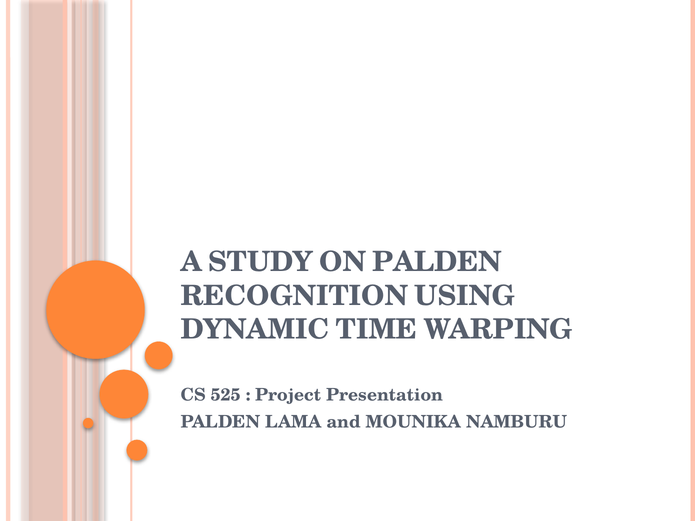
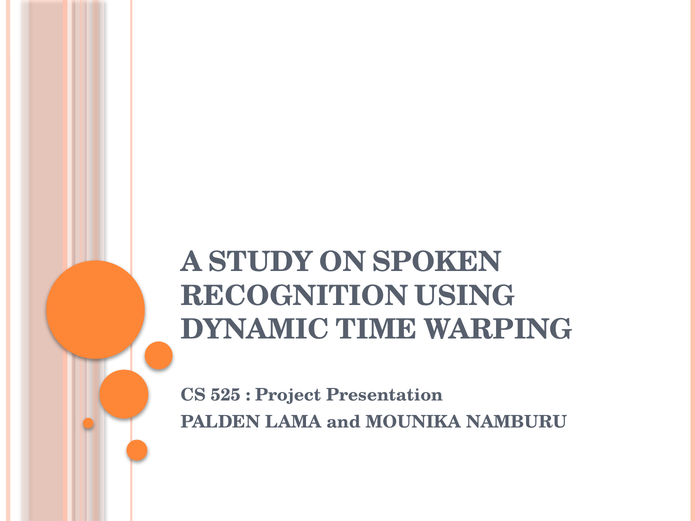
ON PALDEN: PALDEN -> SPOKEN
